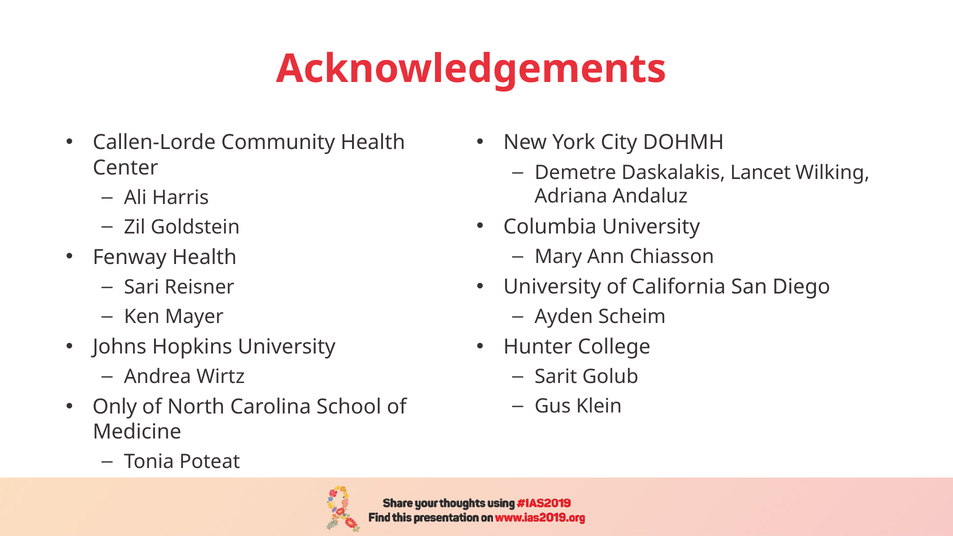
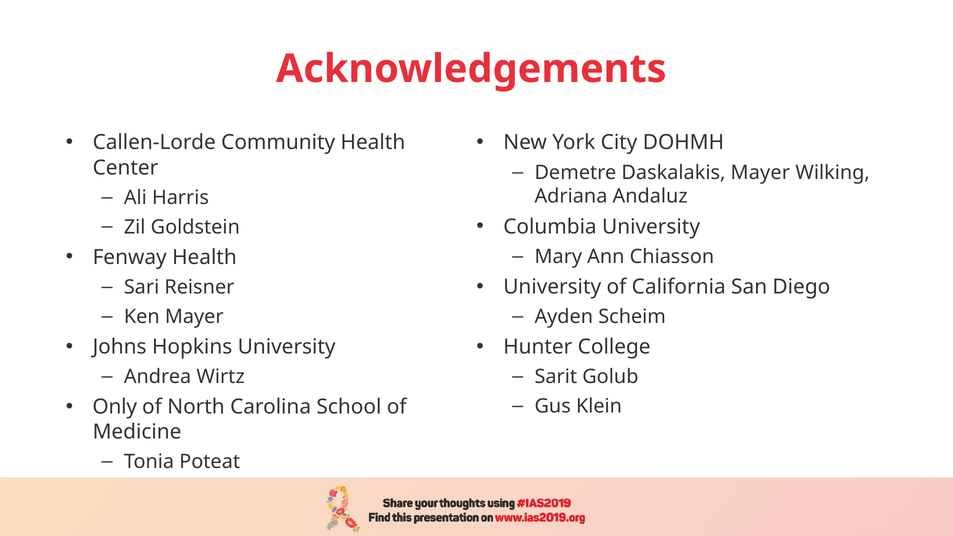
Daskalakis Lancet: Lancet -> Mayer
